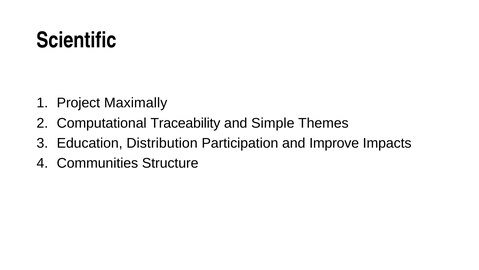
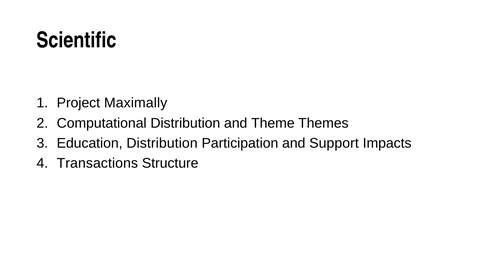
Computational Traceability: Traceability -> Distribution
Simple: Simple -> Theme
Improve: Improve -> Support
Communities: Communities -> Transactions
